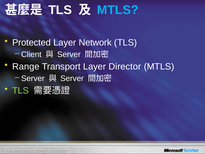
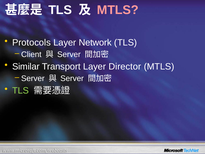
MTLS at (118, 10) colour: light blue -> pink
Protected: Protected -> Protocols
Range: Range -> Similar
